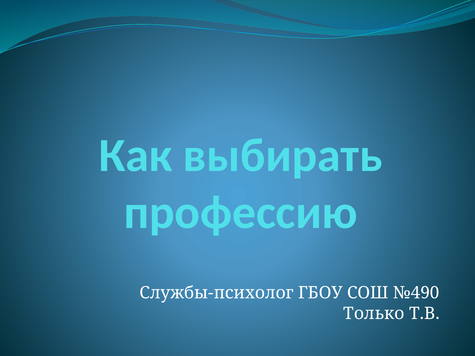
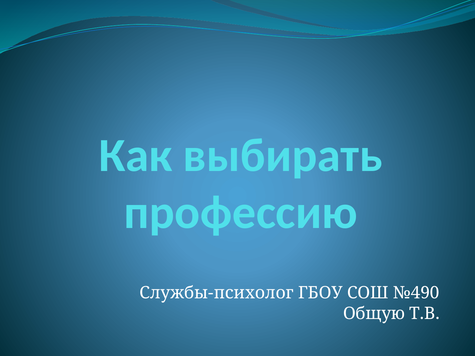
Только: Только -> Общую
